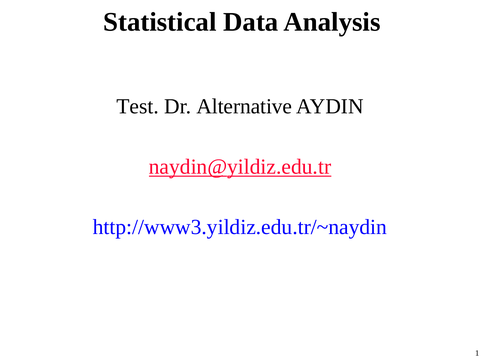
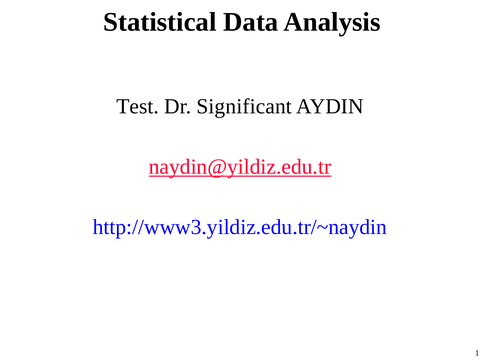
Alternative: Alternative -> Significant
